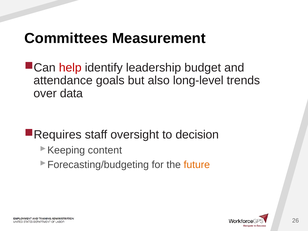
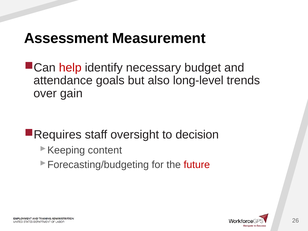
Committees: Committees -> Assessment
leadership: leadership -> necessary
data: data -> gain
future colour: orange -> red
